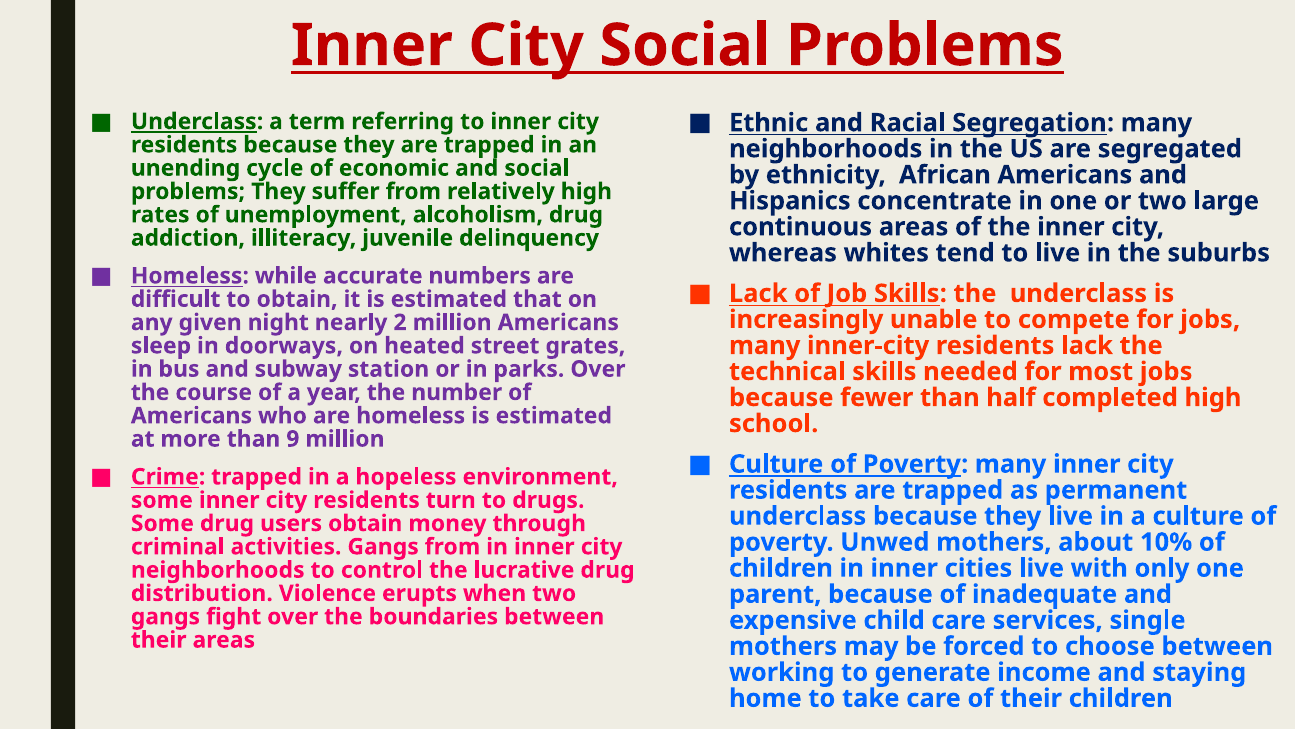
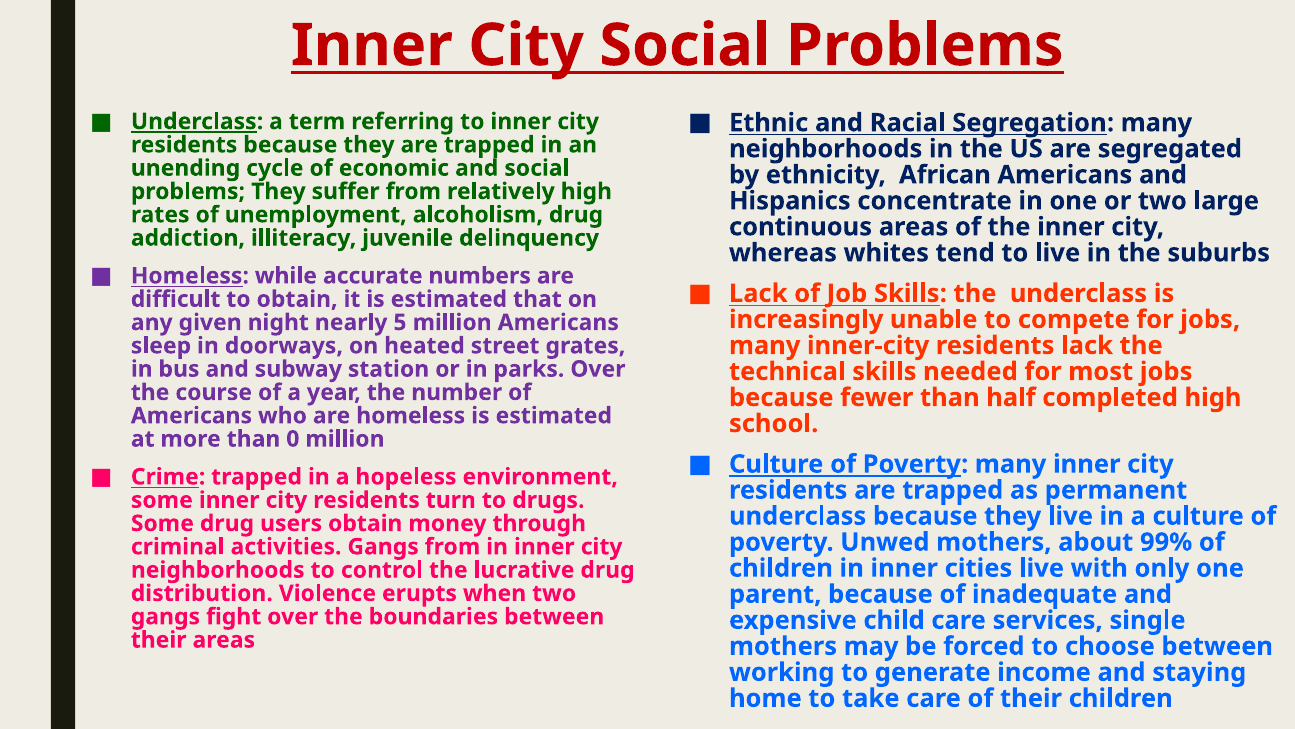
2: 2 -> 5
9: 9 -> 0
10%: 10% -> 99%
